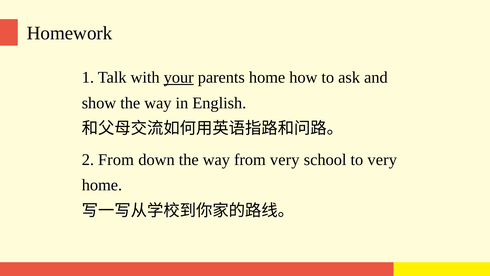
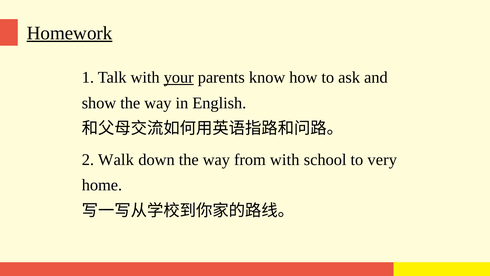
Homework underline: none -> present
parents home: home -> know
2 From: From -> Walk
from very: very -> with
